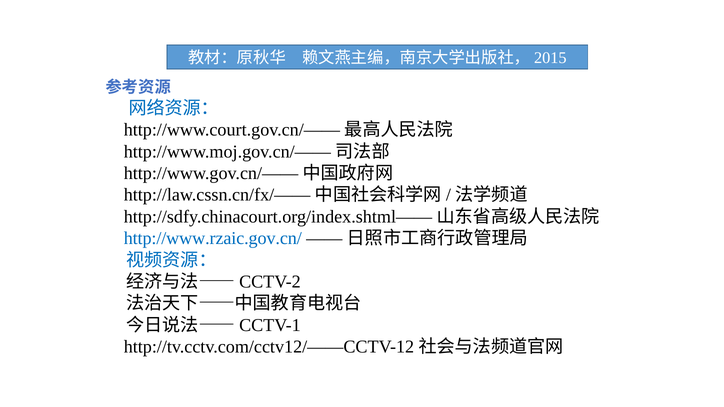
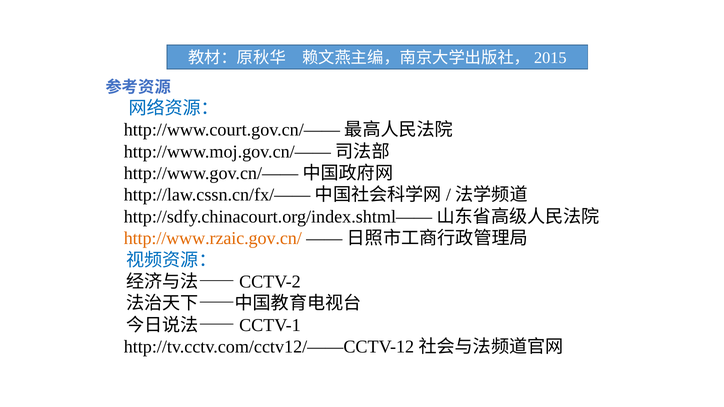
http://www.rzaic.gov.cn/ colour: blue -> orange
